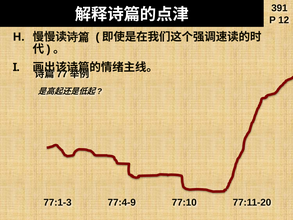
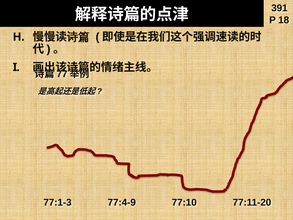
12: 12 -> 18
